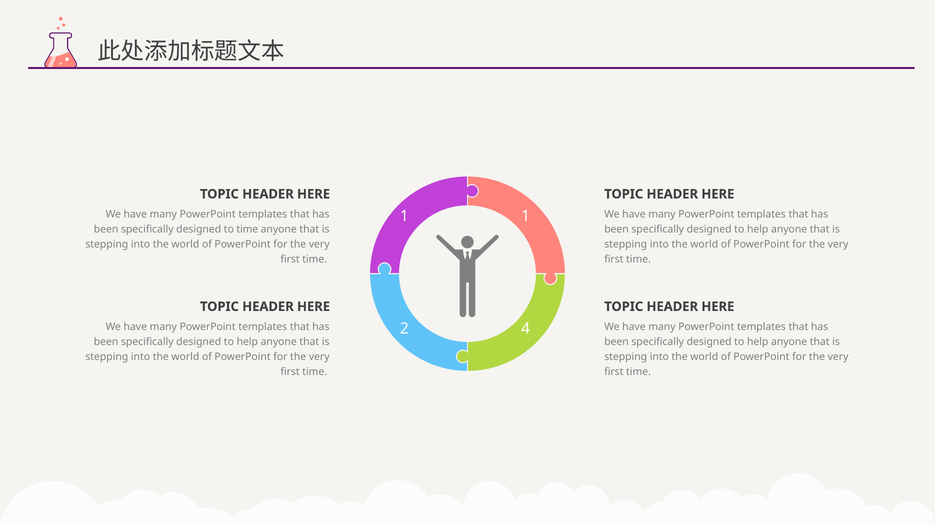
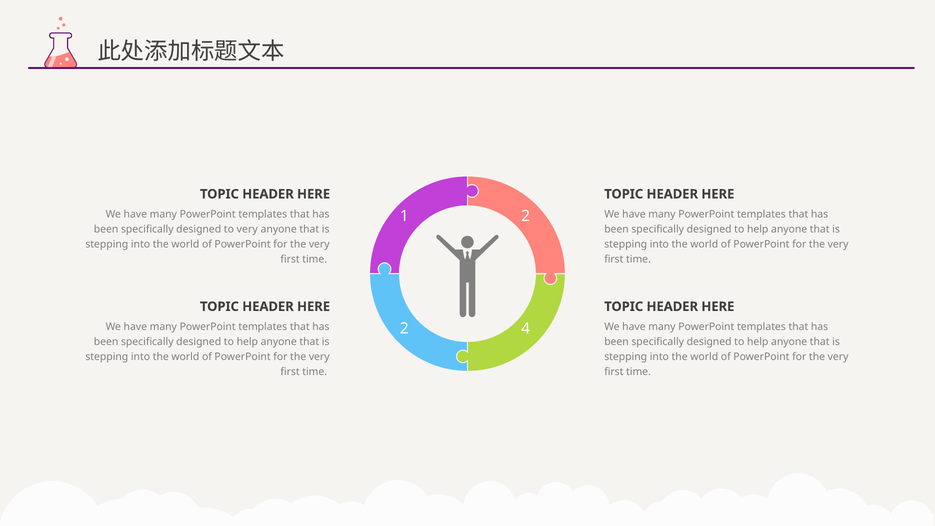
1 1: 1 -> 2
to time: time -> very
